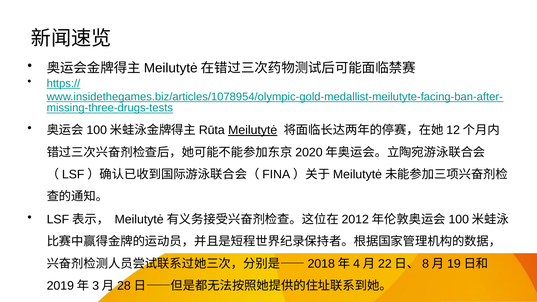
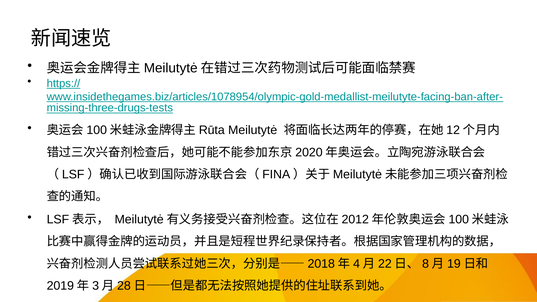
Meilutytė underline: present -> none
